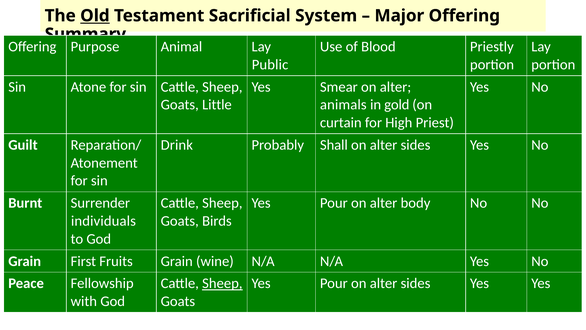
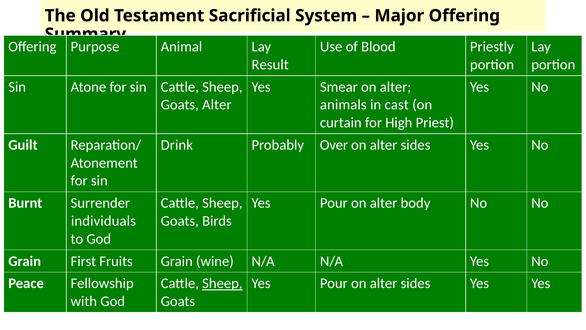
Old underline: present -> none
Public: Public -> Result
Goats Little: Little -> Alter
gold: gold -> cast
Shall: Shall -> Over
